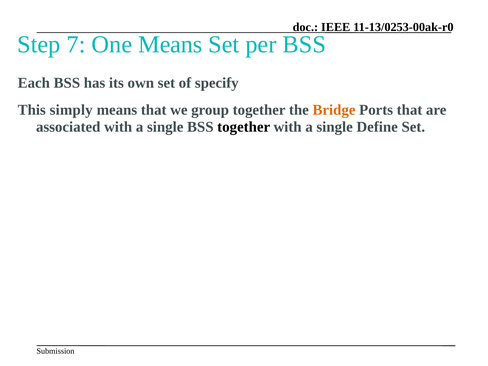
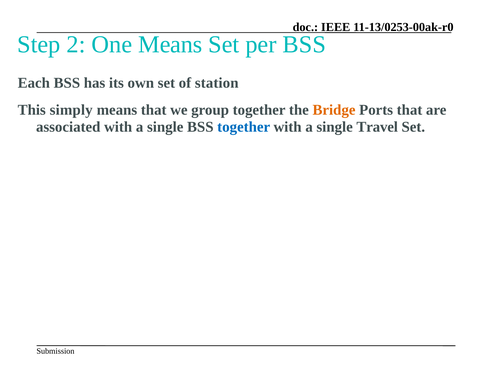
7: 7 -> 2
specify: specify -> station
together at (244, 127) colour: black -> blue
Define: Define -> Travel
